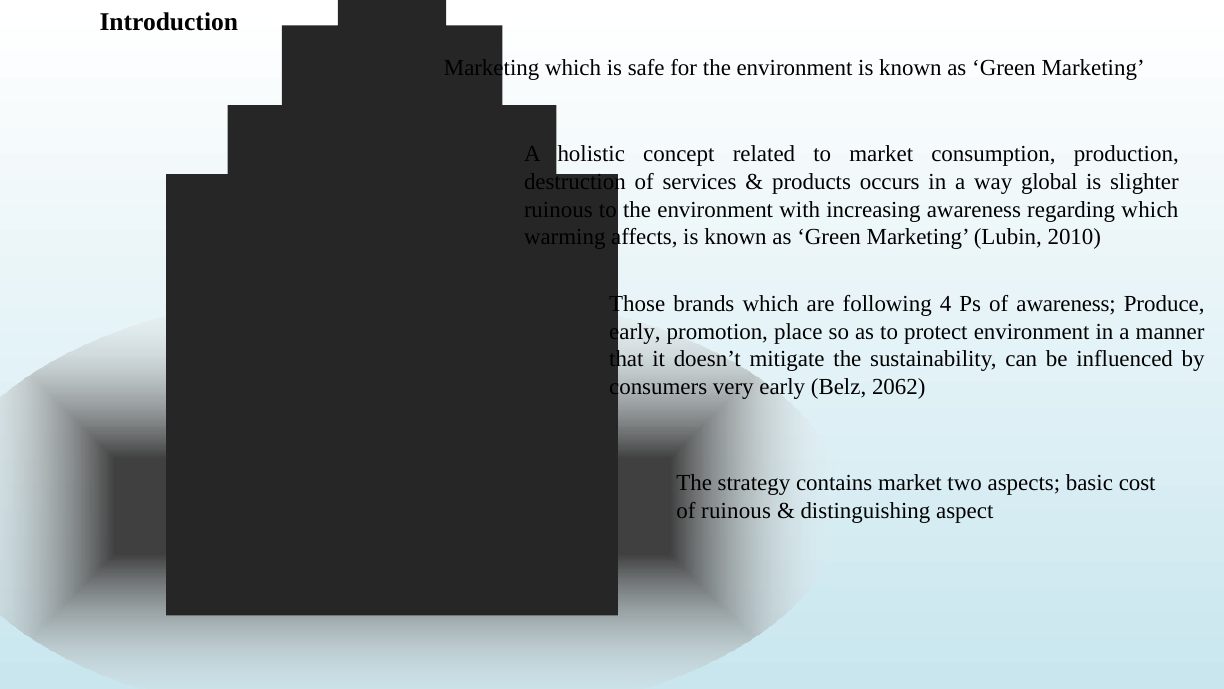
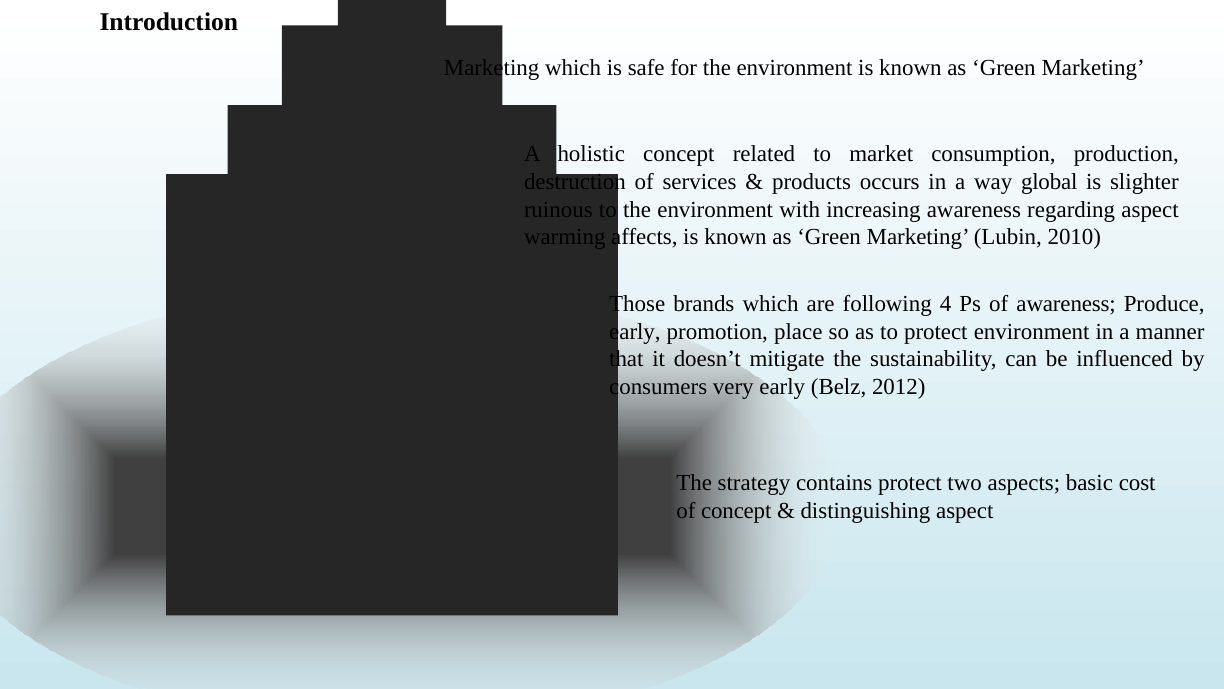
regarding which: which -> aspect
2062: 2062 -> 2012
contains market: market -> protect
of ruinous: ruinous -> concept
